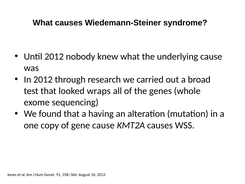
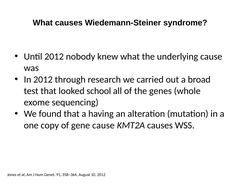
wraps: wraps -> school
